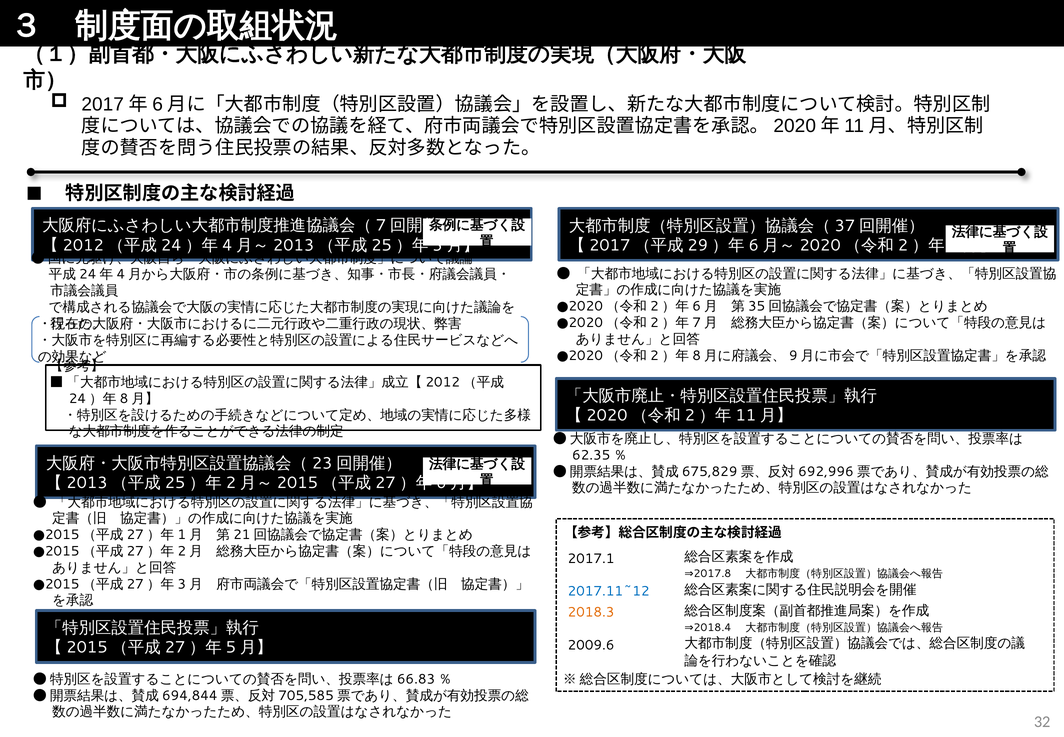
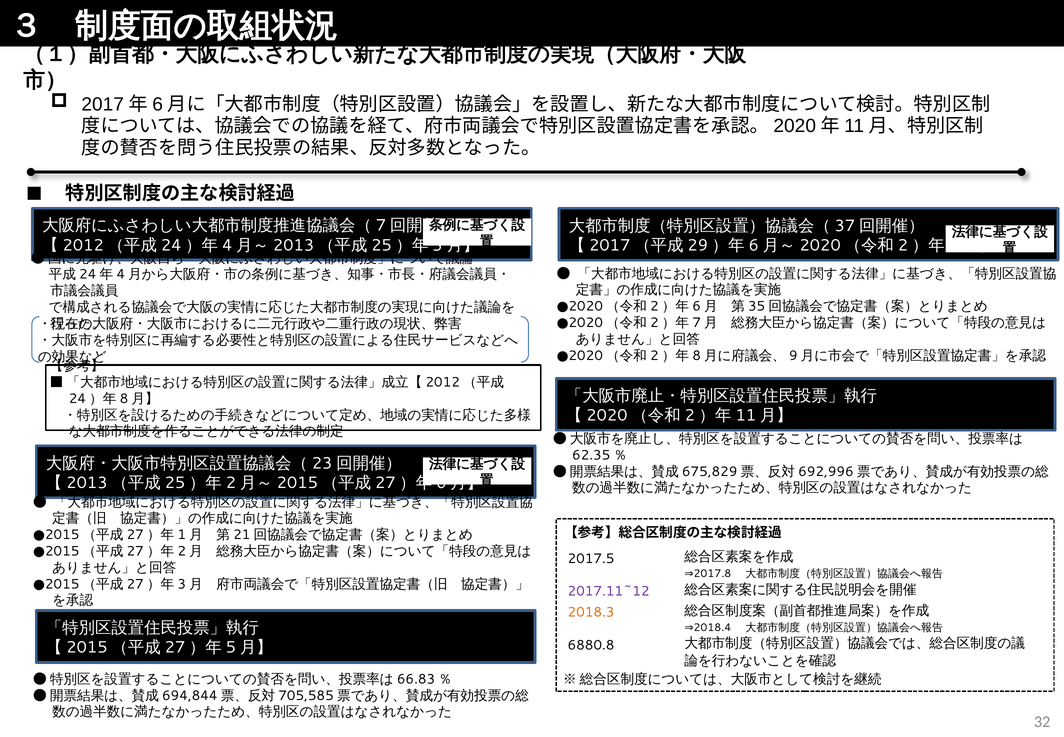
2017.1: 2017.1 -> 2017.5
2017.11~12 colour: blue -> purple
2009.6: 2009.6 -> 6880.8
